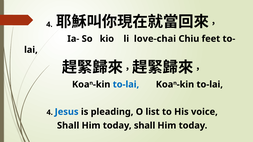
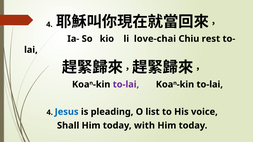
feet: feet -> rest
to-lai at (126, 85) colour: blue -> purple
today shall: shall -> with
